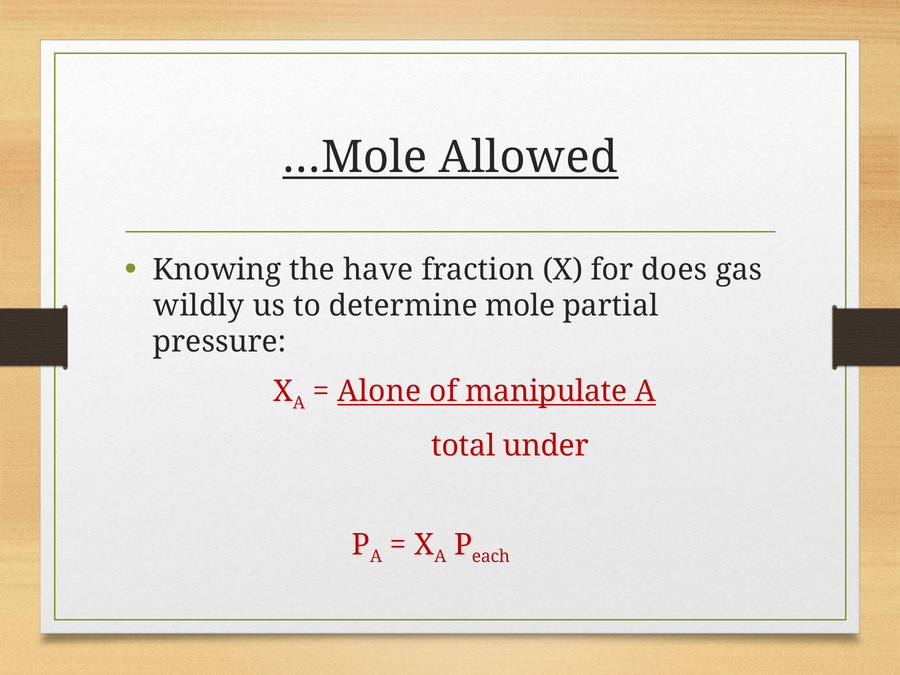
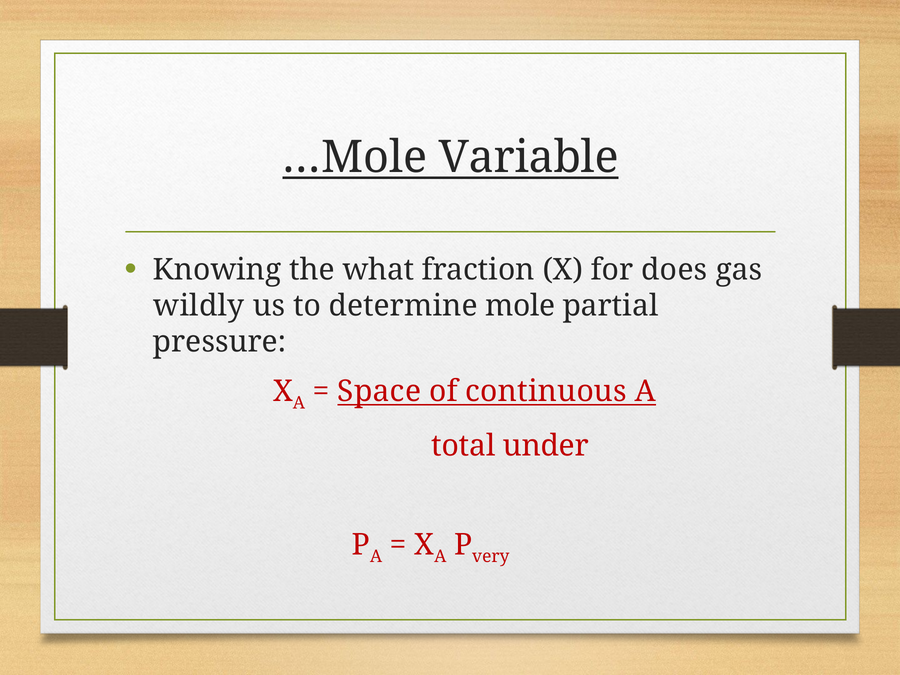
Allowed: Allowed -> Variable
have: have -> what
Alone: Alone -> Space
manipulate: manipulate -> continuous
each: each -> very
